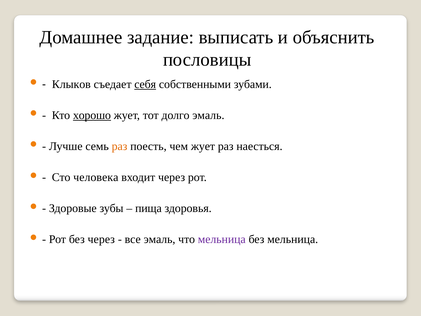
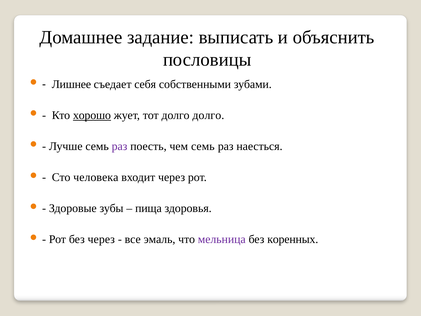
Клыков: Клыков -> Лишнее
себя underline: present -> none
долго эмаль: эмаль -> долго
раз at (120, 146) colour: orange -> purple
чем жует: жует -> семь
без мельница: мельница -> коренных
